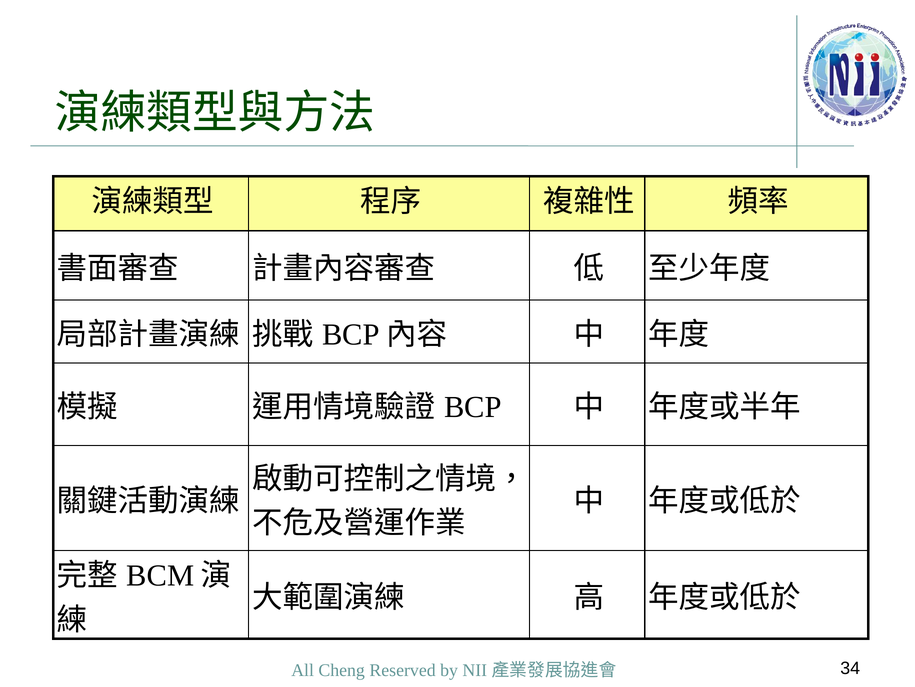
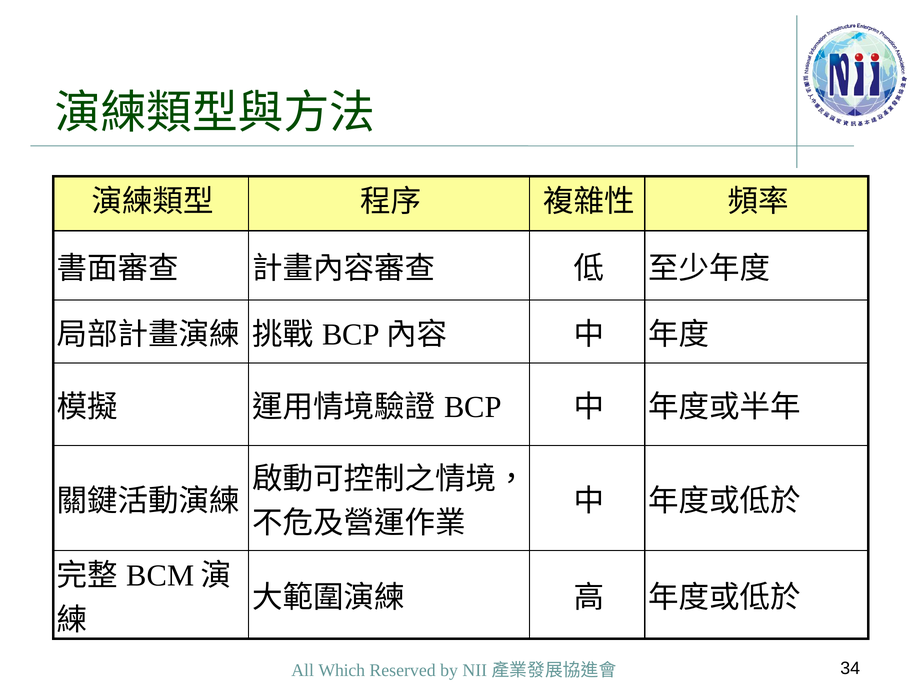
Cheng: Cheng -> Which
